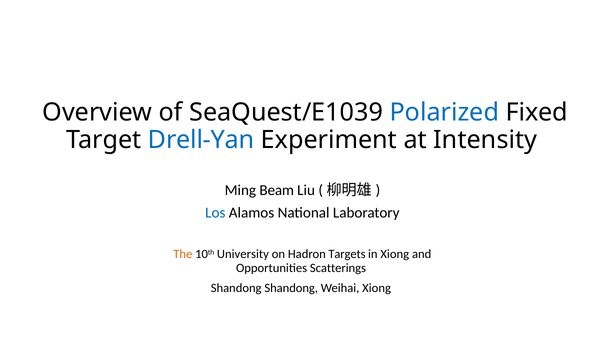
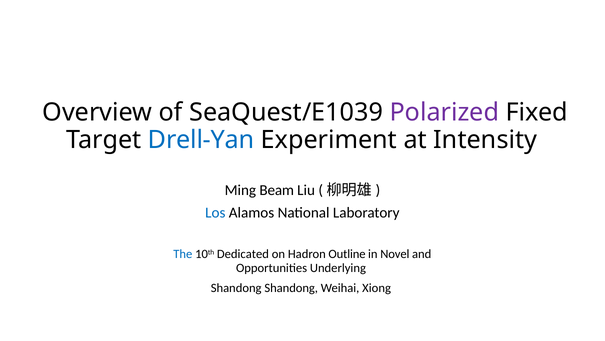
Polarized colour: blue -> purple
The colour: orange -> blue
University: University -> Dedicated
Targets: Targets -> Outline
in Xiong: Xiong -> Novel
Scatterings: Scatterings -> Underlying
